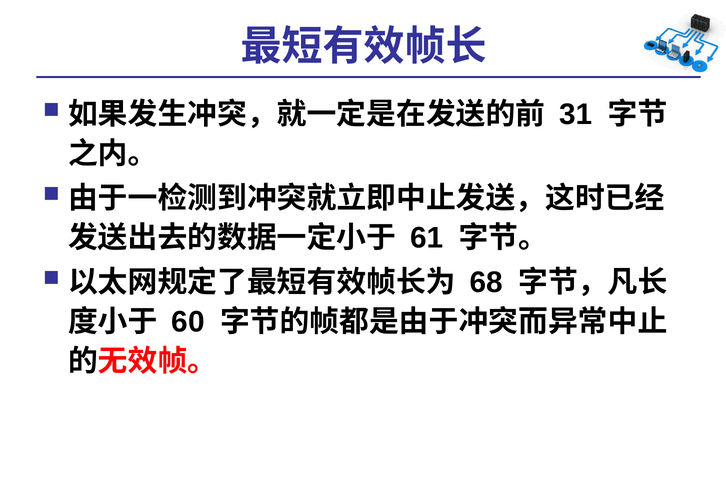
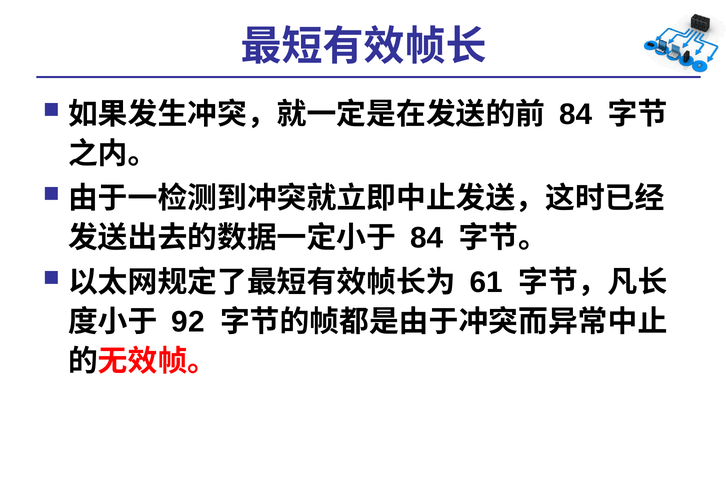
31 at (576, 115): 31 -> 84
61 at (427, 238): 61 -> 84
68: 68 -> 61
60: 60 -> 92
